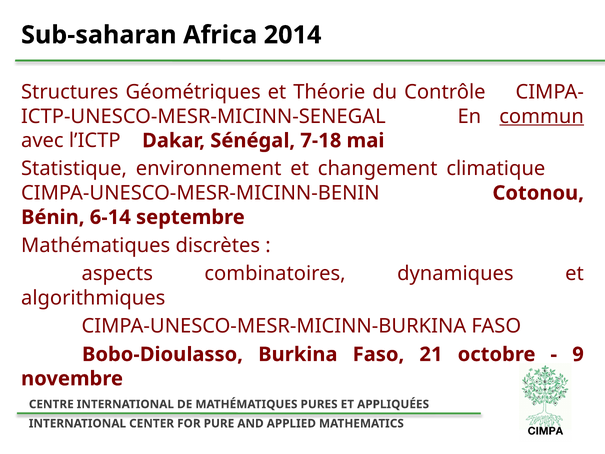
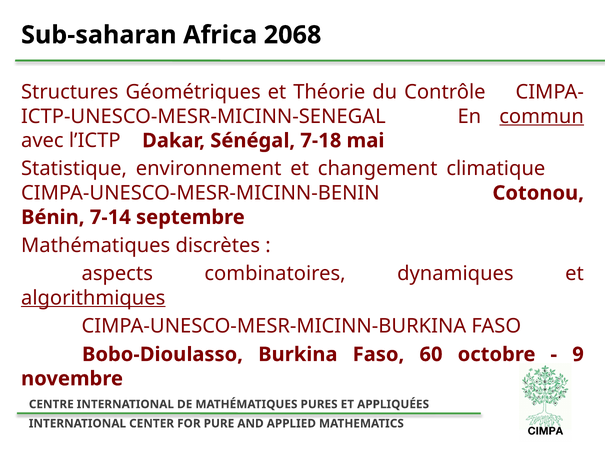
2014: 2014 -> 2068
6-14: 6-14 -> 7-14
algorithmiques underline: none -> present
21: 21 -> 60
